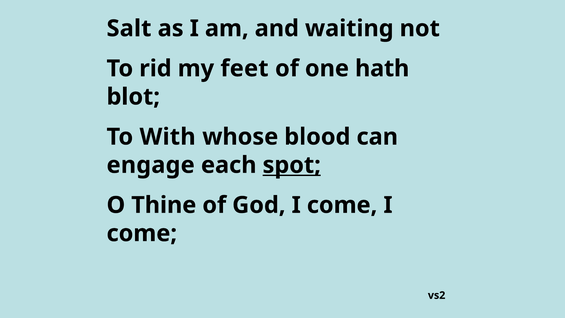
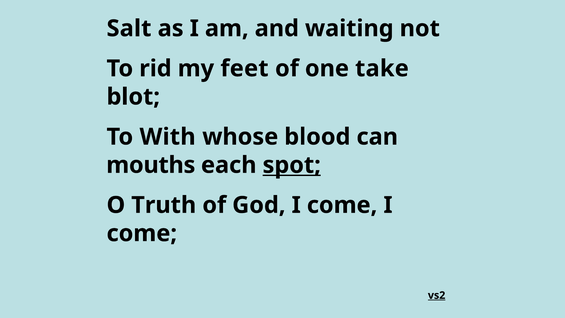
hath: hath -> take
engage: engage -> mouths
Thine: Thine -> Truth
vs2 underline: none -> present
